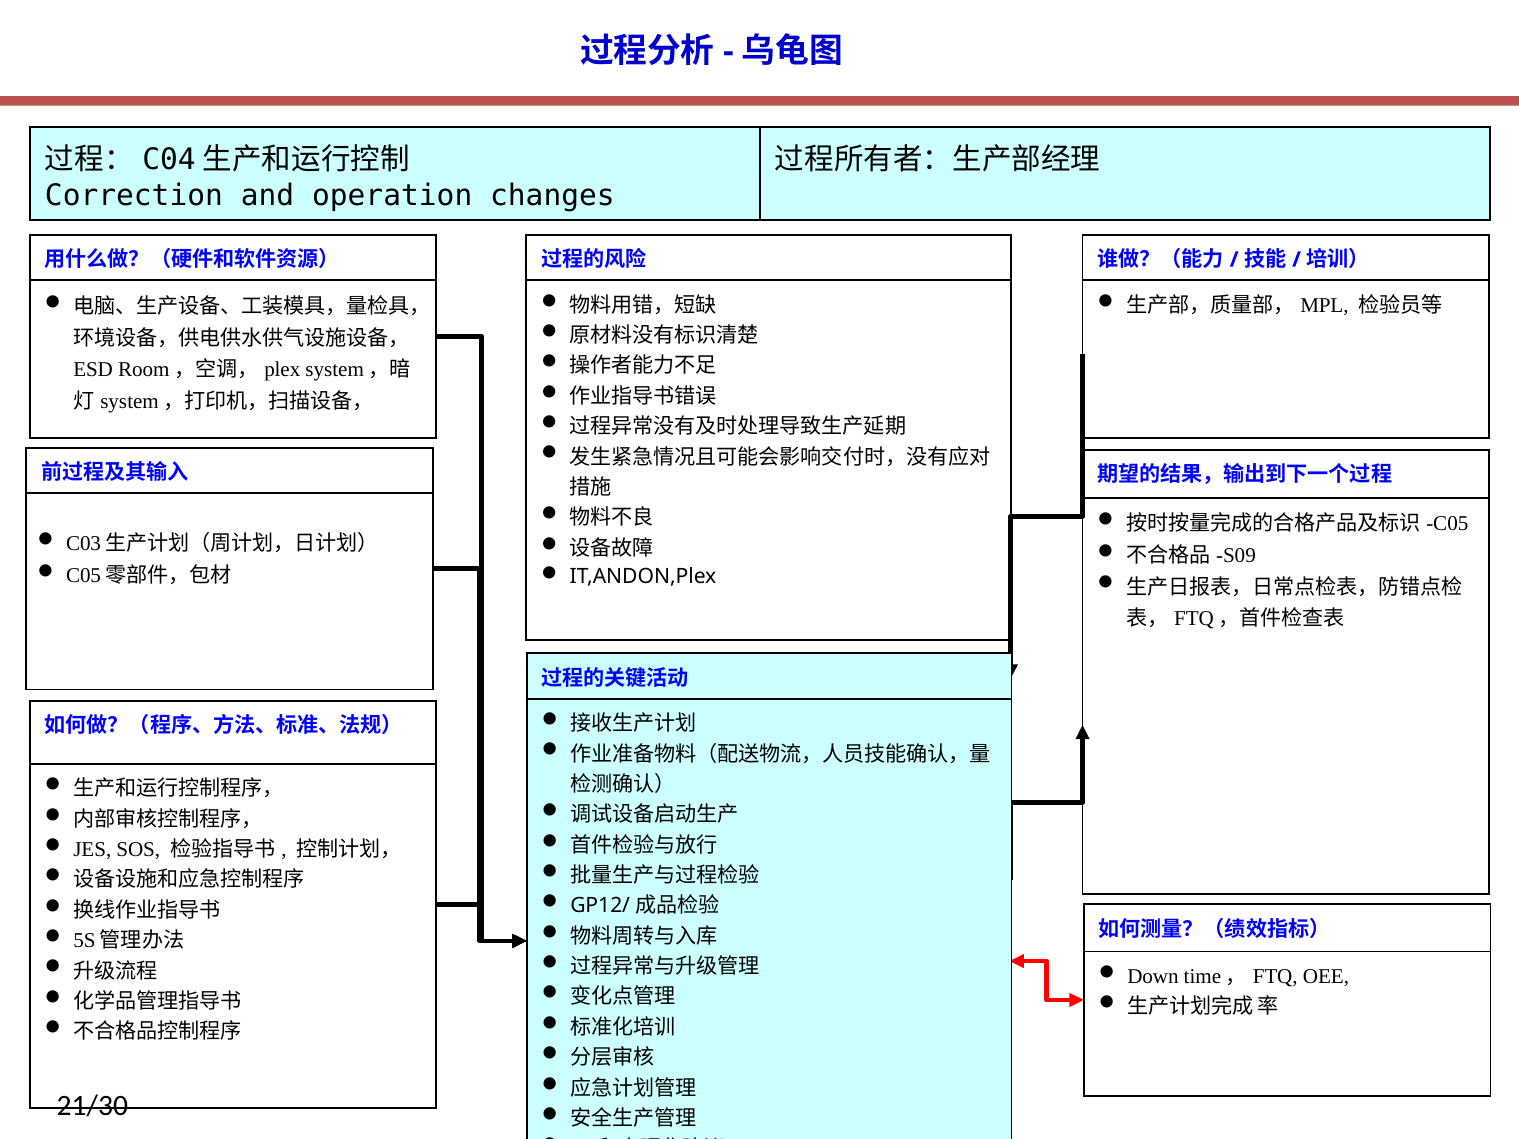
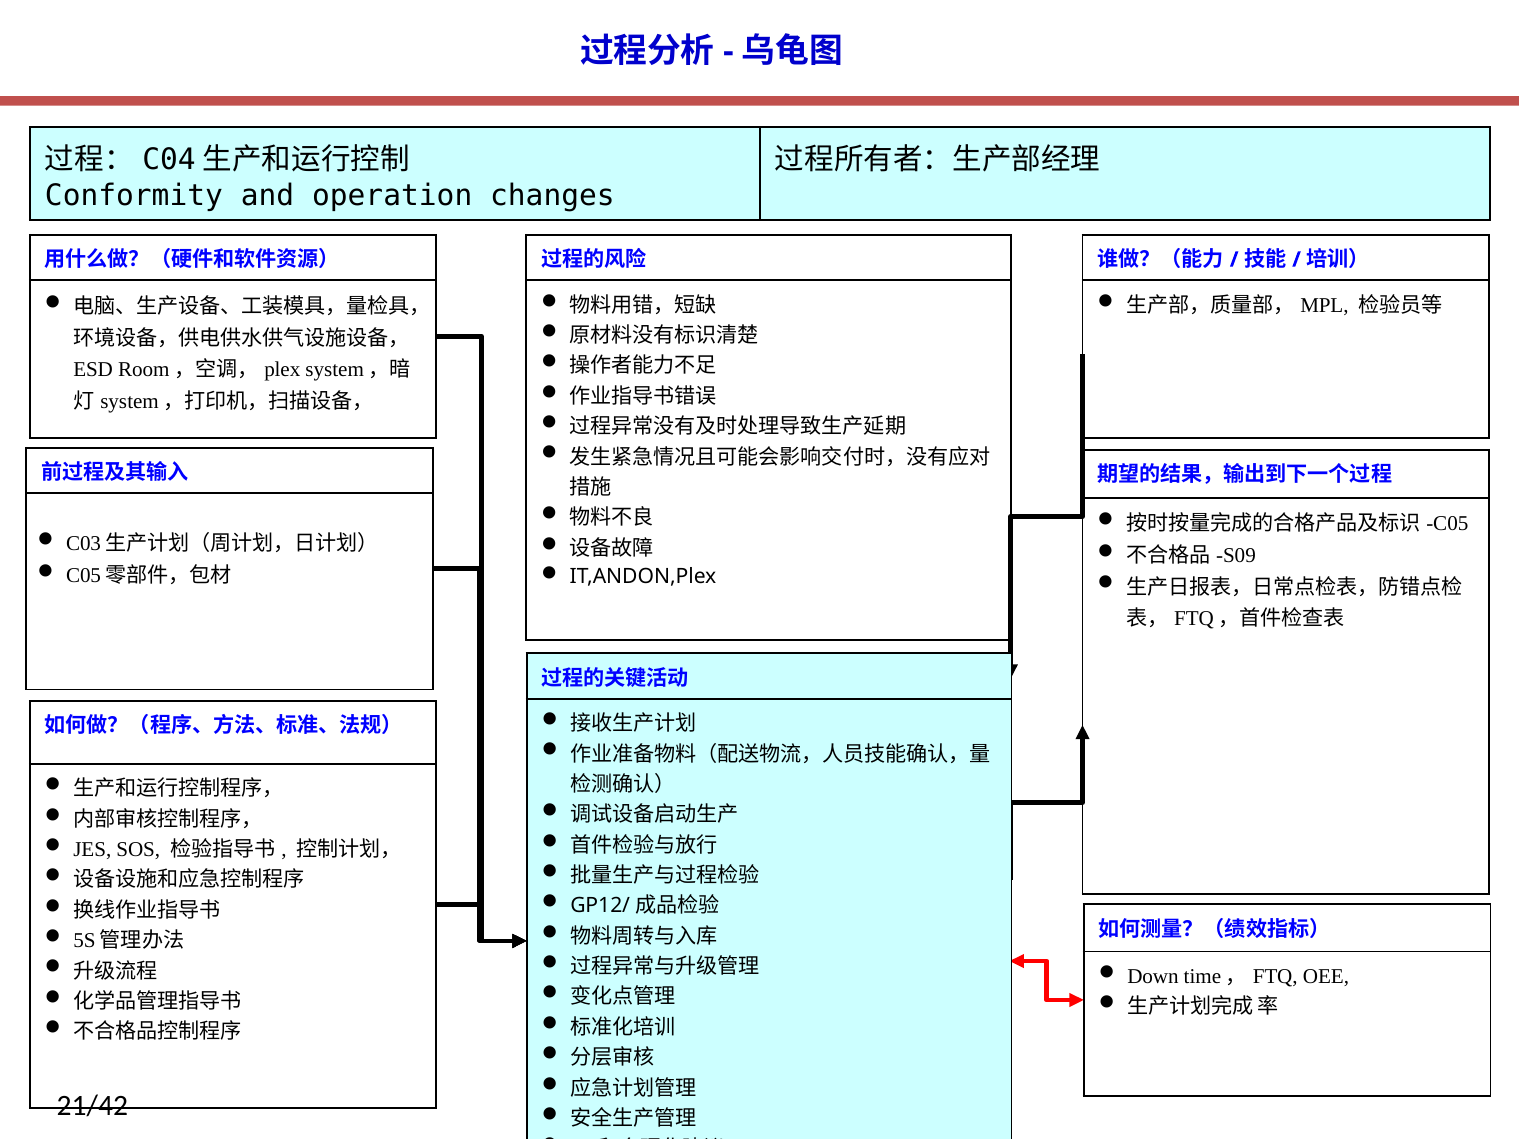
Correction: Correction -> Conformity
21/30: 21/30 -> 21/42
